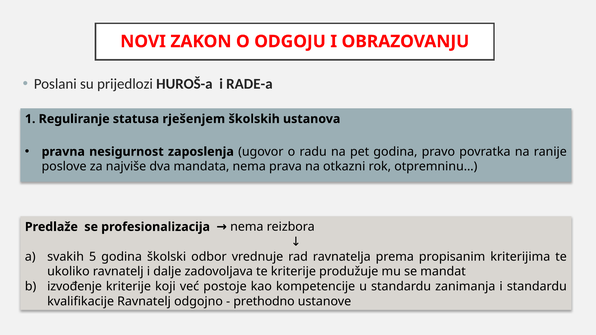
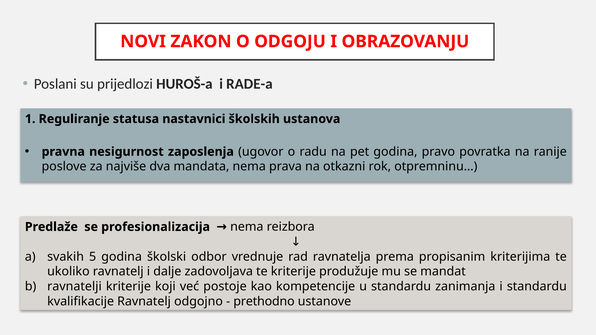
rješenjem: rješenjem -> nastavnici
izvođenje: izvođenje -> ravnatelji
